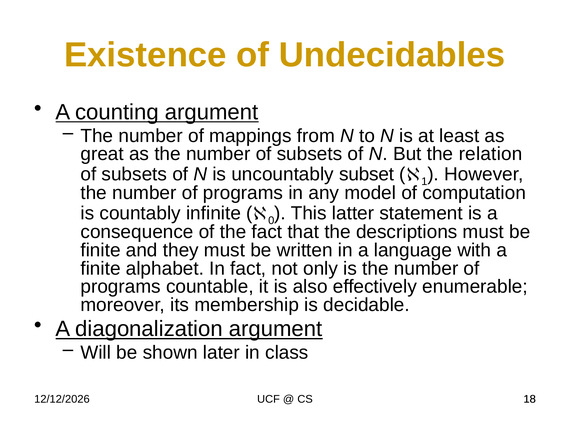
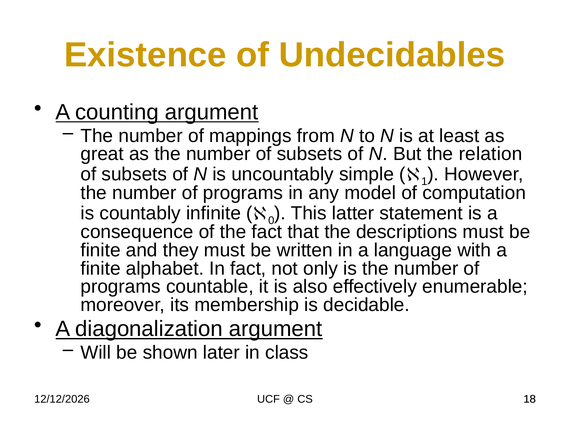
subset: subset -> simple
